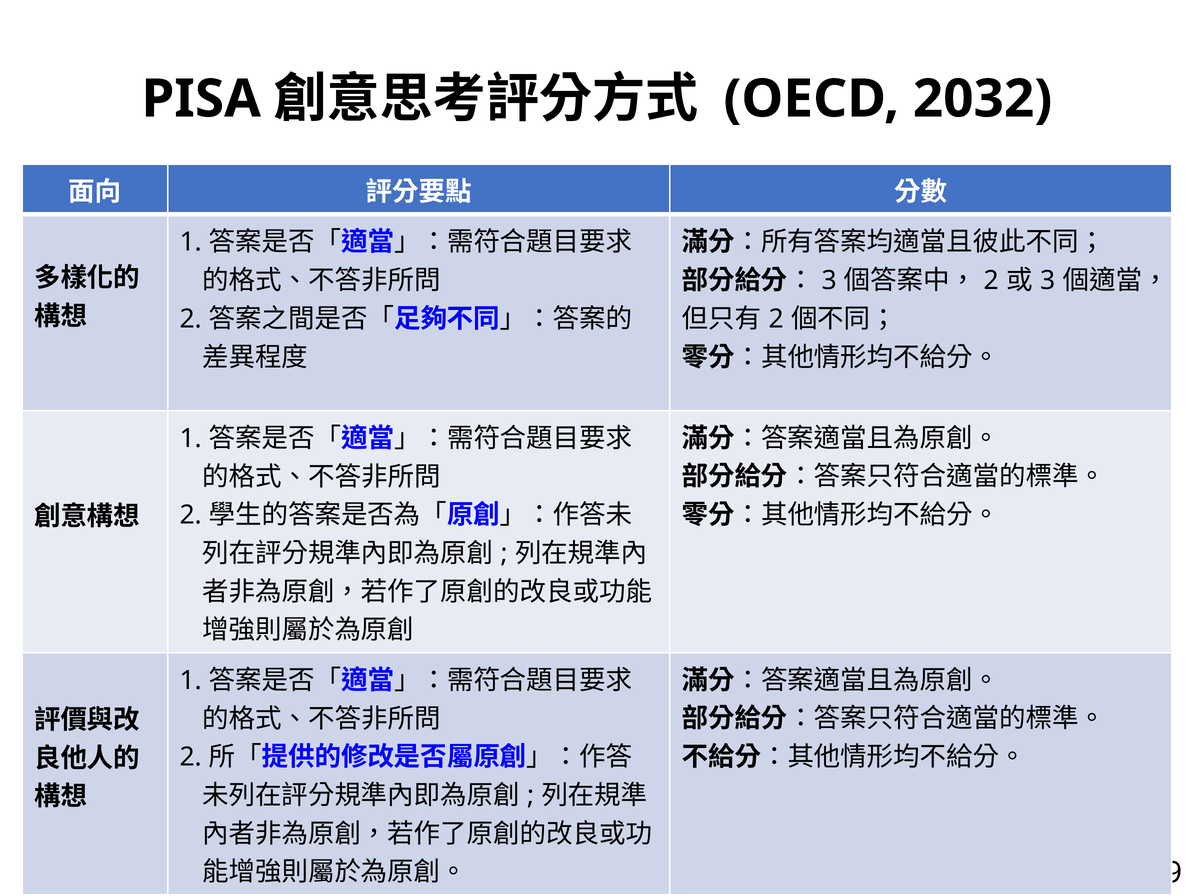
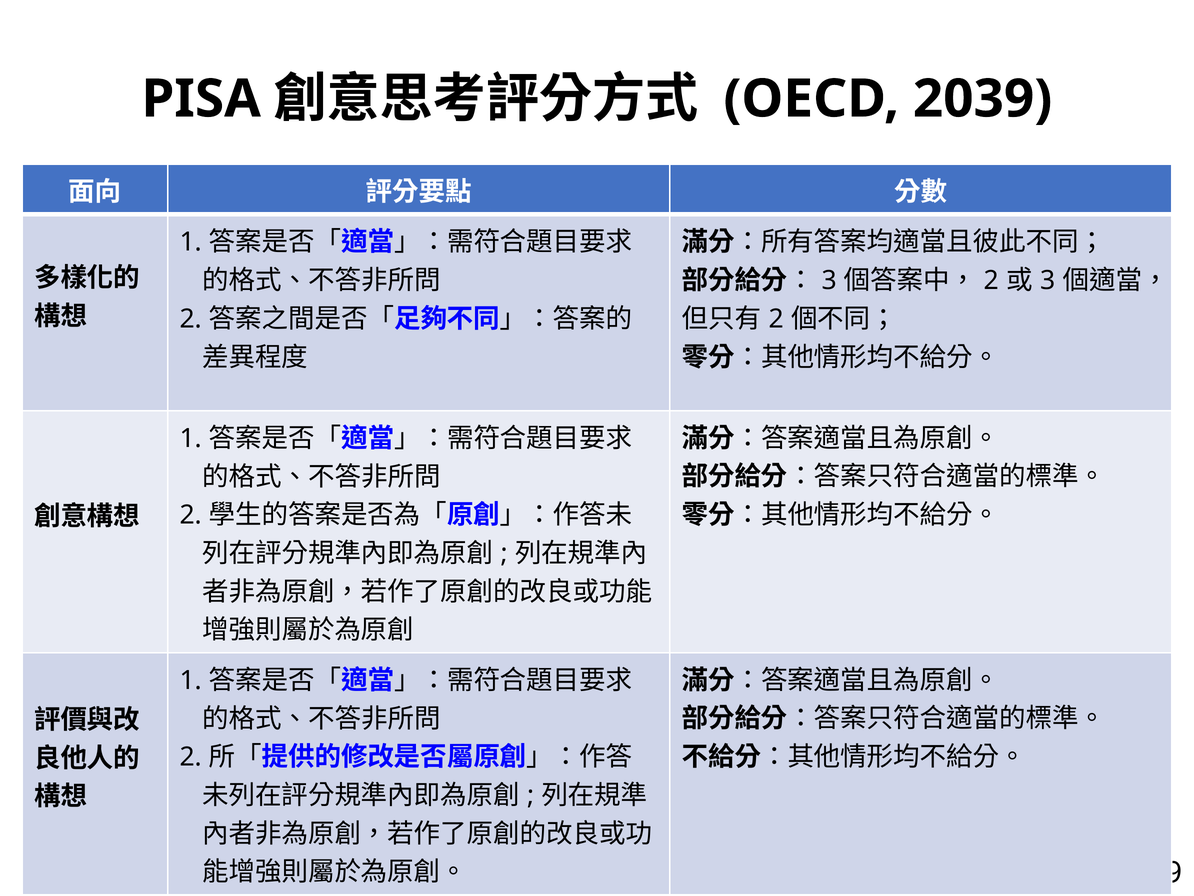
2032: 2032 -> 2039
